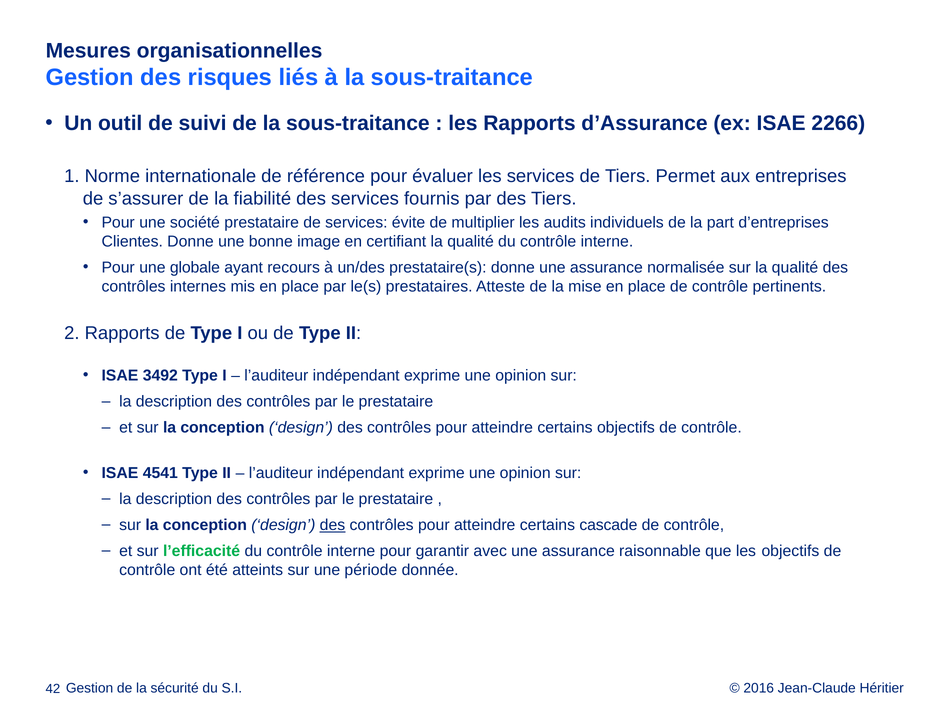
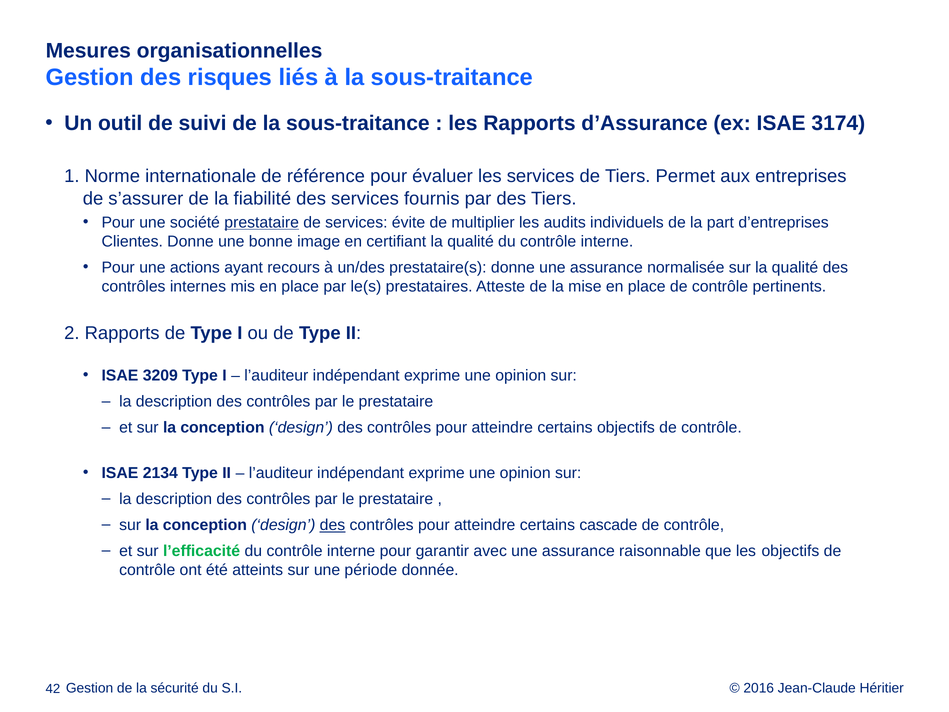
2266: 2266 -> 3174
prestataire at (262, 222) underline: none -> present
globale: globale -> actions
3492: 3492 -> 3209
4541: 4541 -> 2134
